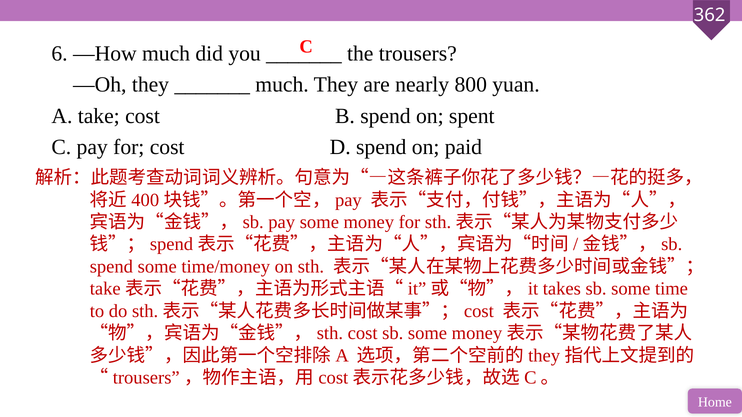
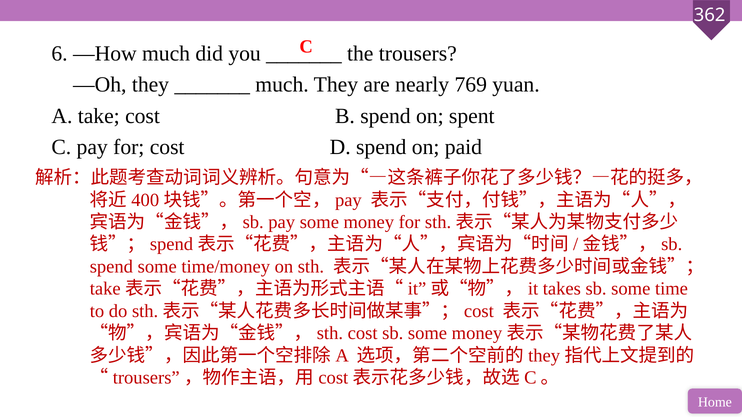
800: 800 -> 769
